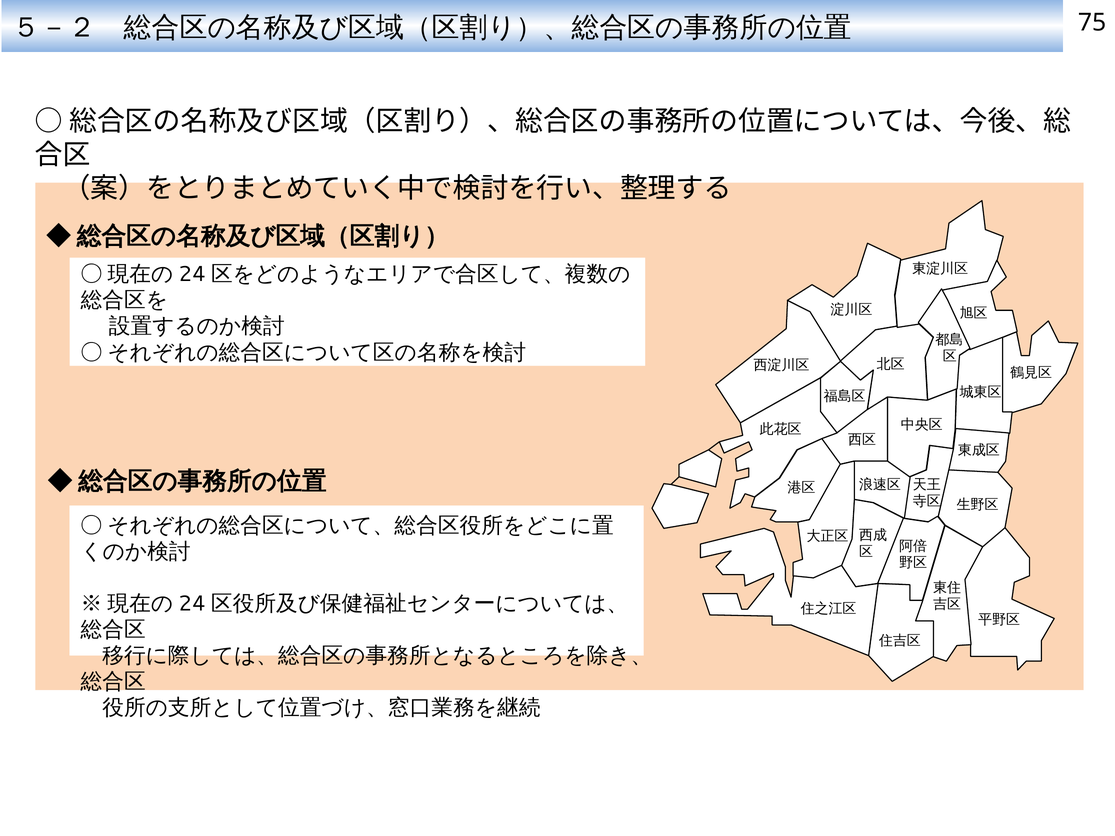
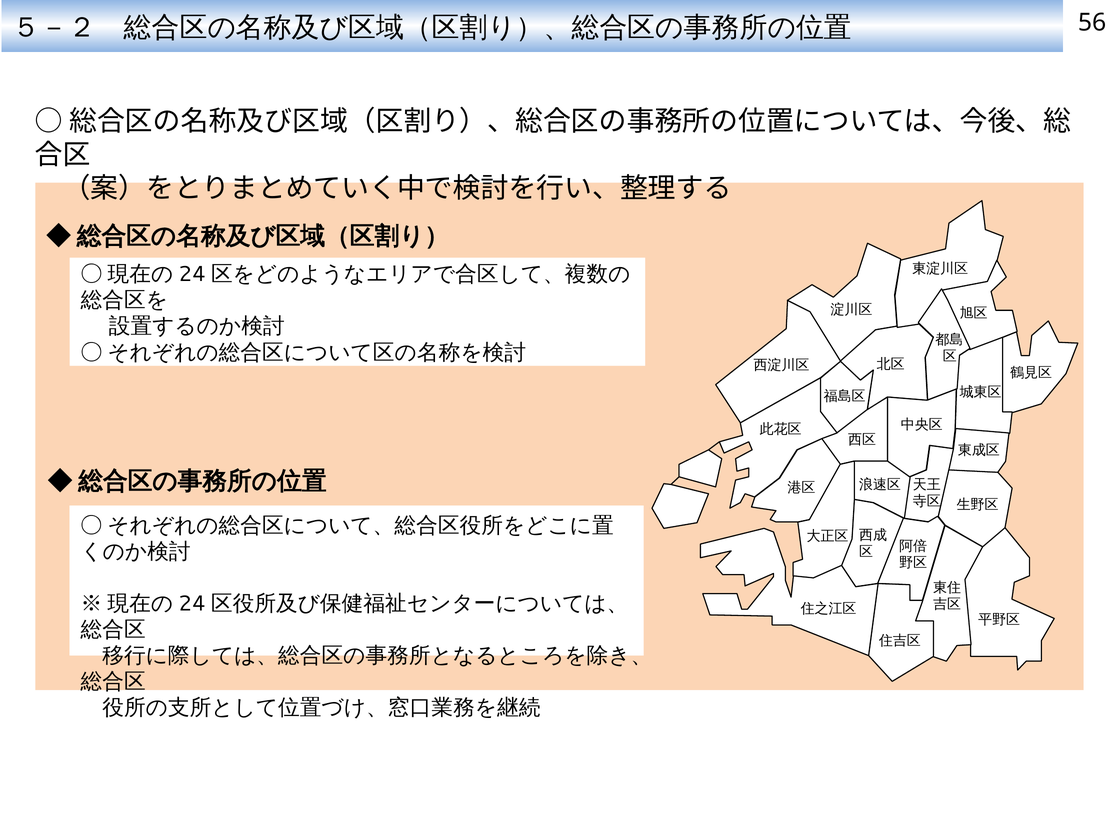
75: 75 -> 56
